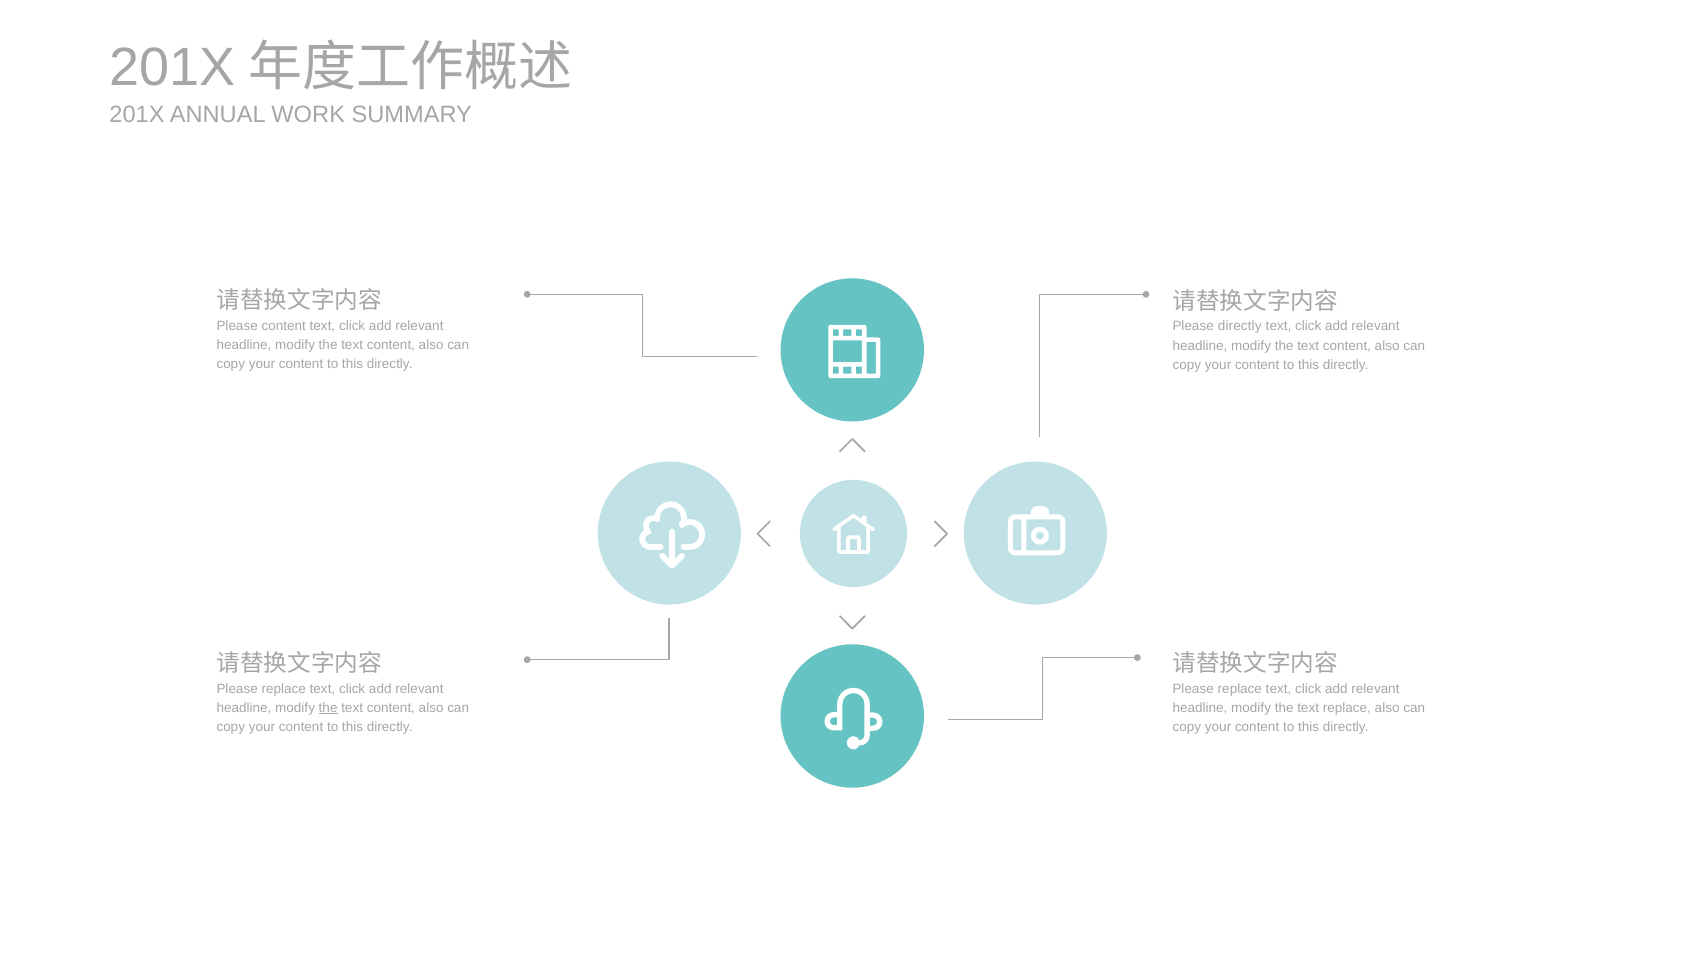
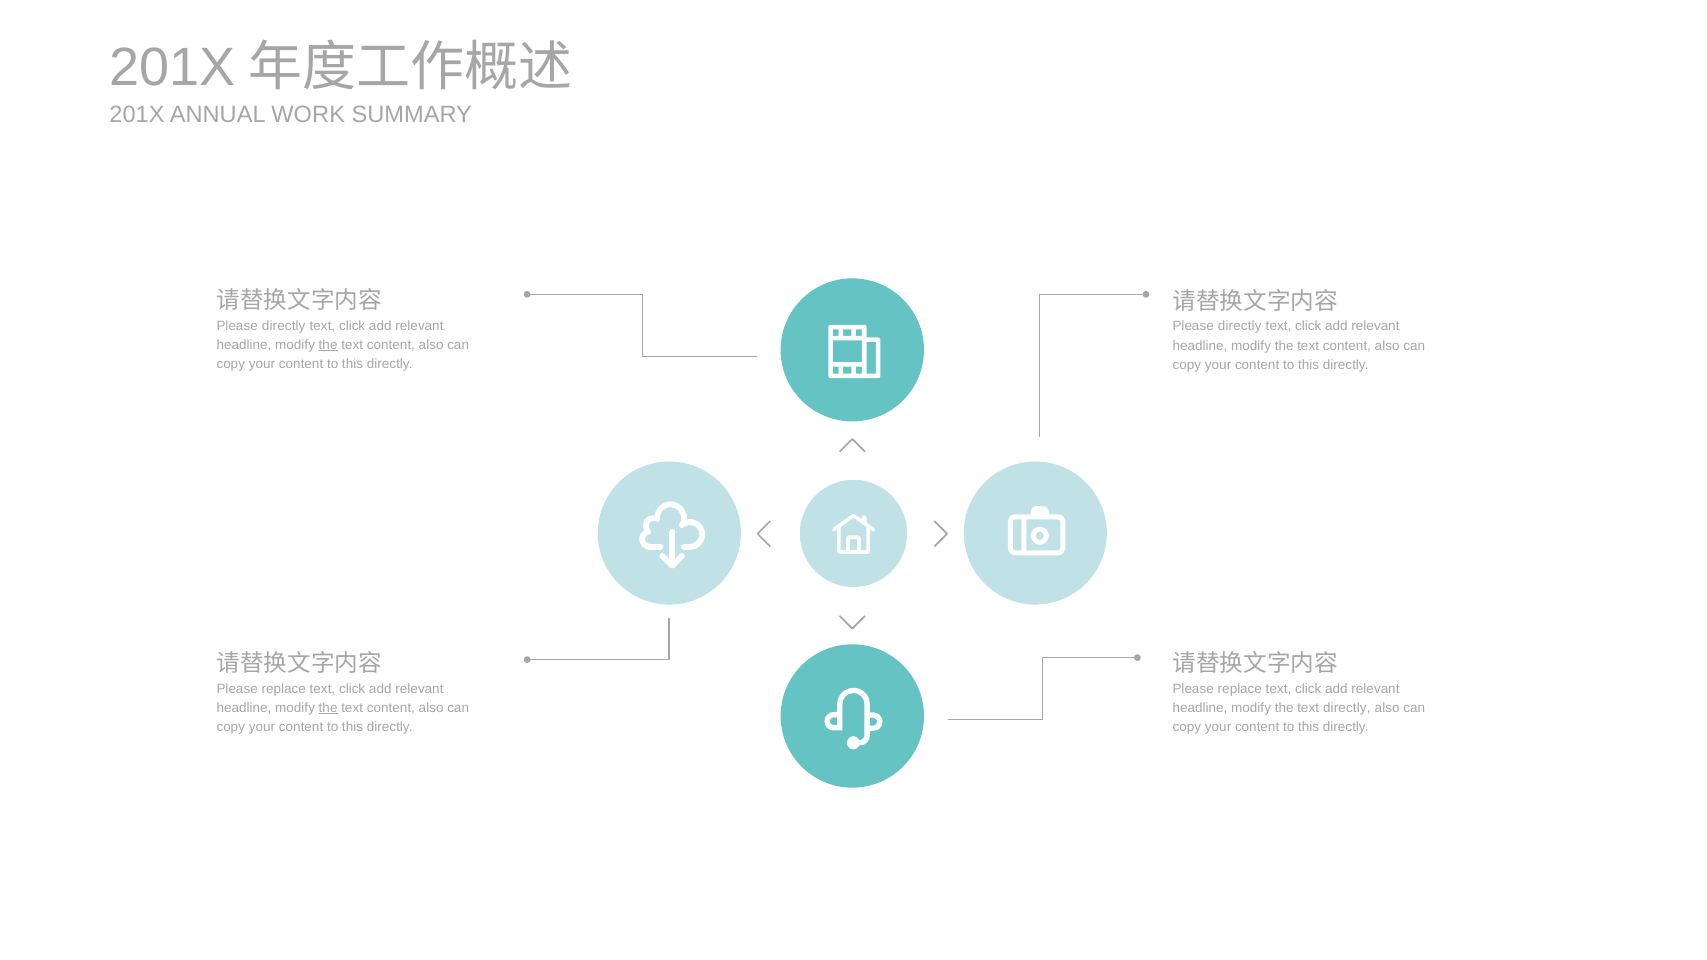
content at (284, 326): content -> directly
the at (328, 345) underline: none -> present
text replace: replace -> directly
